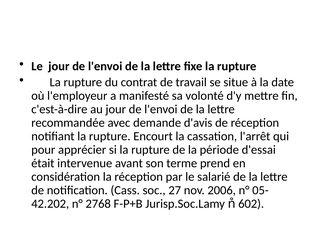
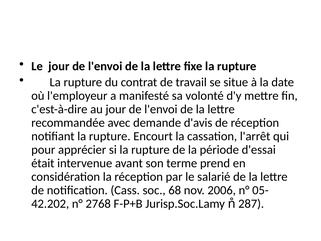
27: 27 -> 68
602: 602 -> 287
